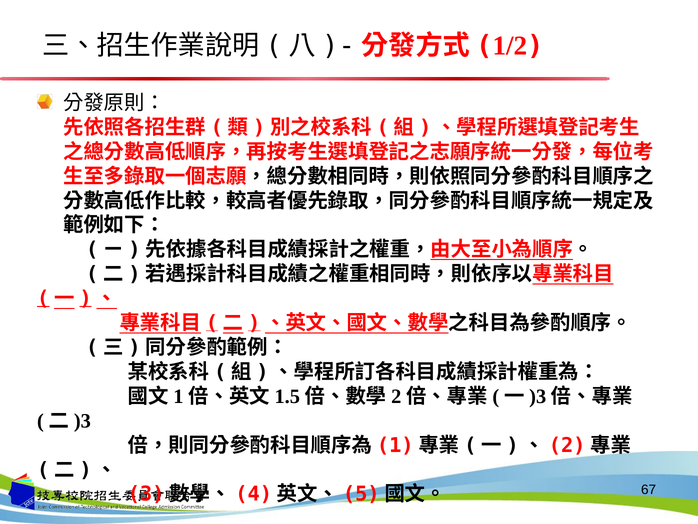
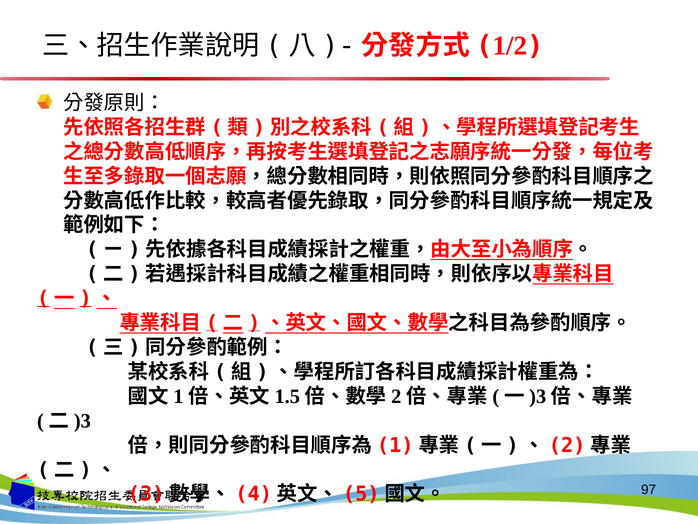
67: 67 -> 97
